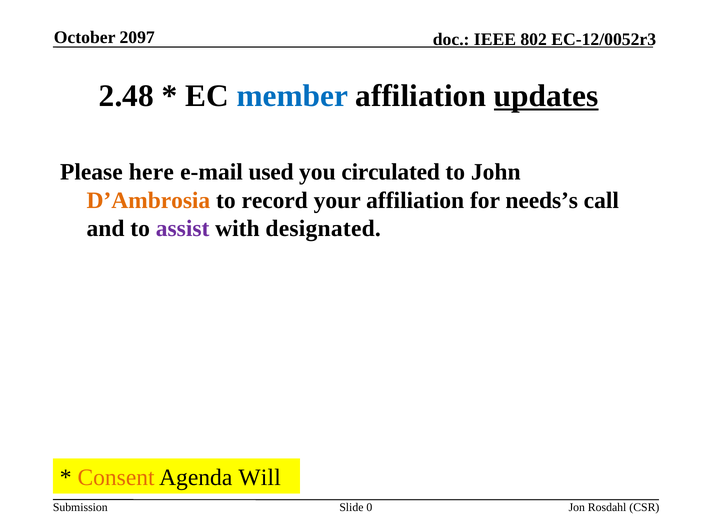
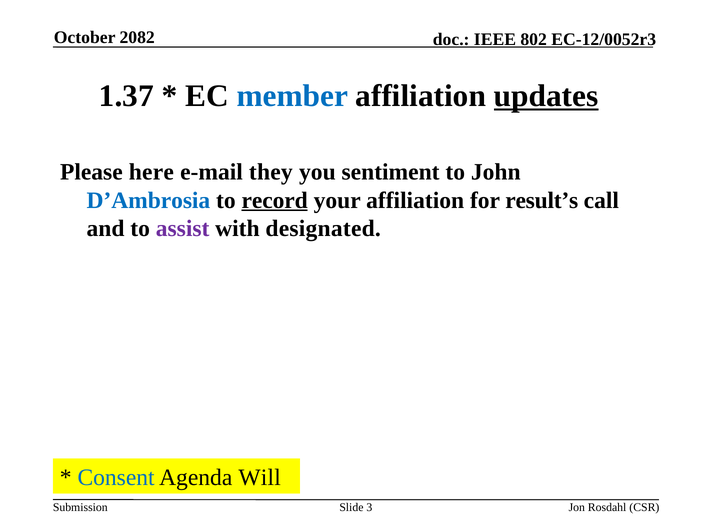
2097: 2097 -> 2082
2.48: 2.48 -> 1.37
used: used -> they
circulated: circulated -> sentiment
D’Ambrosia colour: orange -> blue
record underline: none -> present
needs’s: needs’s -> result’s
Consent colour: orange -> blue
0: 0 -> 3
